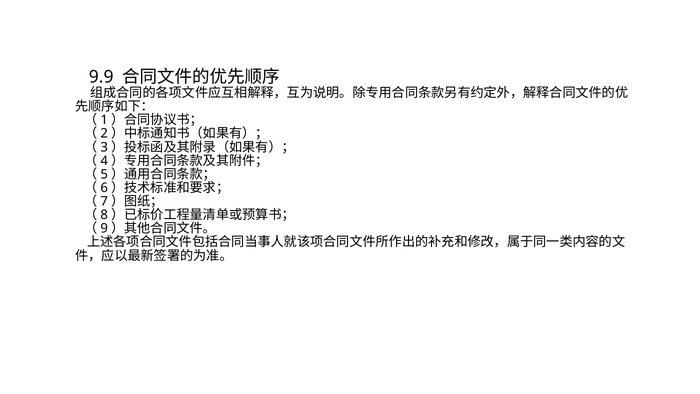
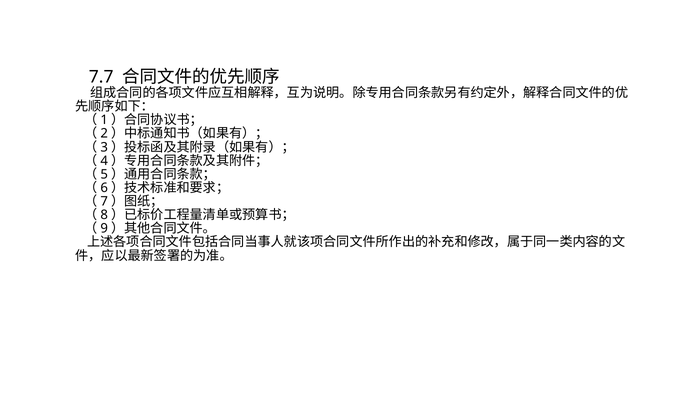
9.9: 9.9 -> 7.7
